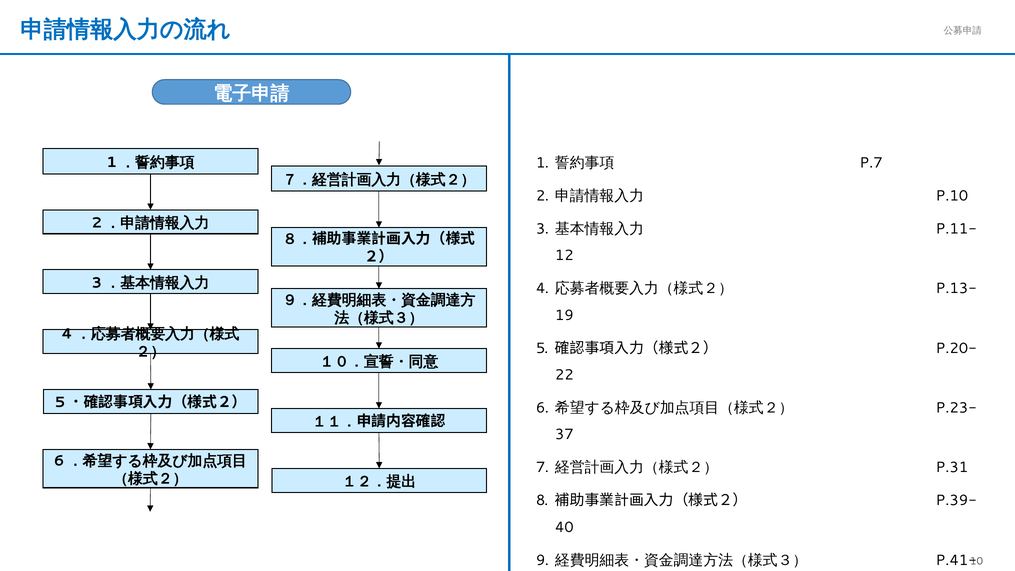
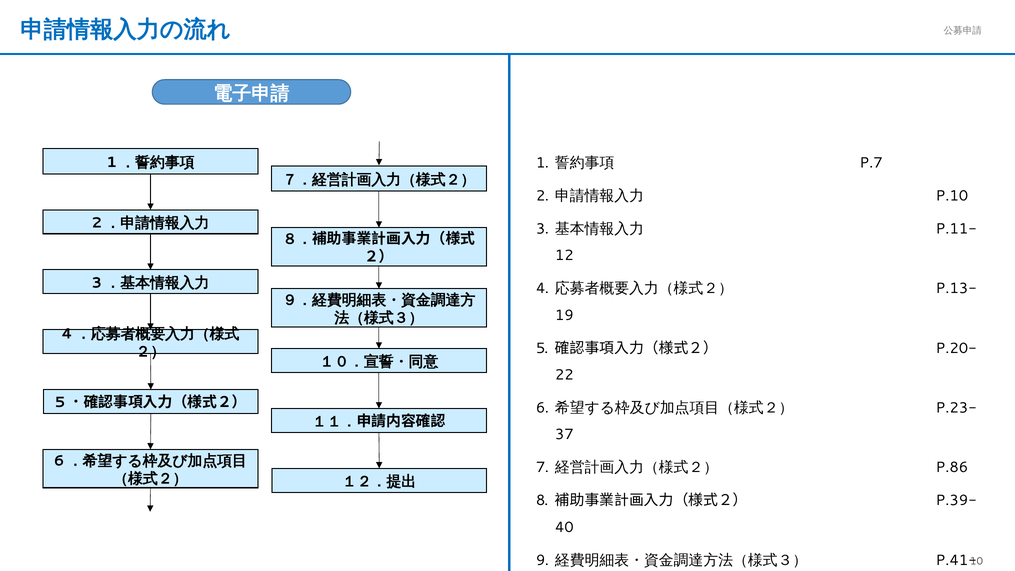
P.31: P.31 -> P.86
